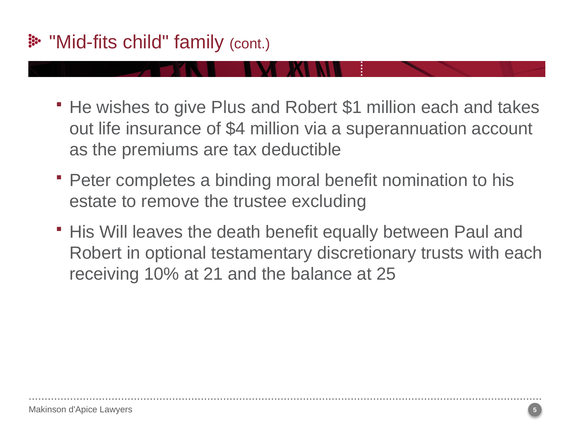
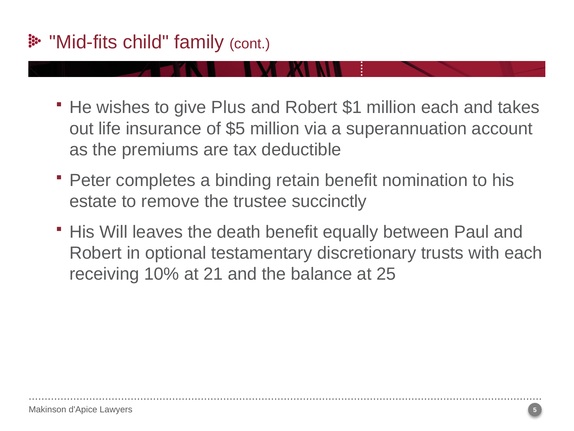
$4: $4 -> $5
moral: moral -> retain
excluding: excluding -> succinctly
